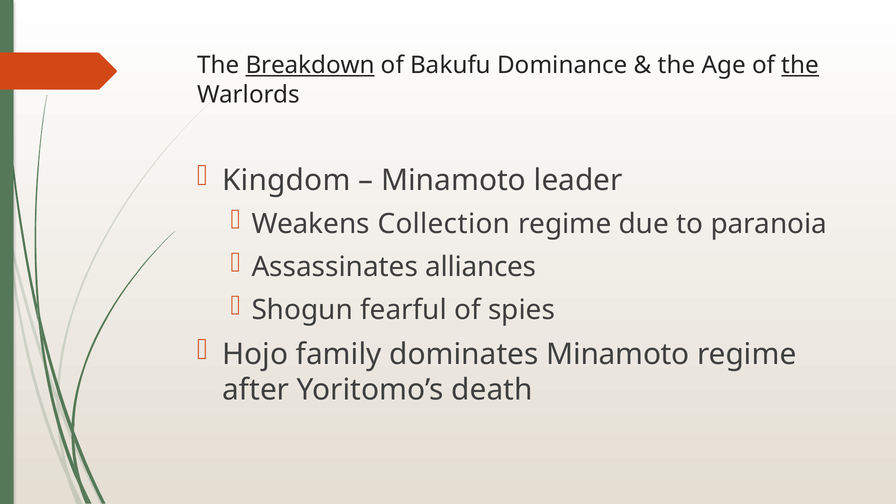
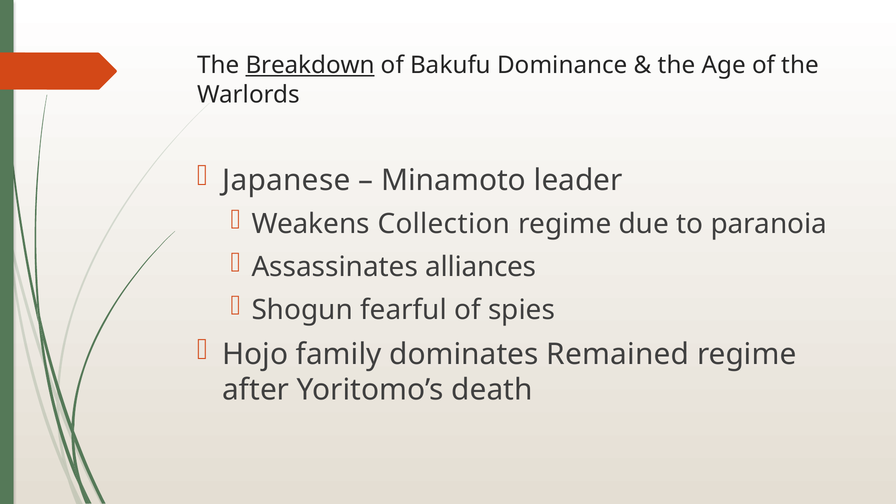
the at (800, 65) underline: present -> none
Kingdom: Kingdom -> Japanese
dominates Minamoto: Minamoto -> Remained
